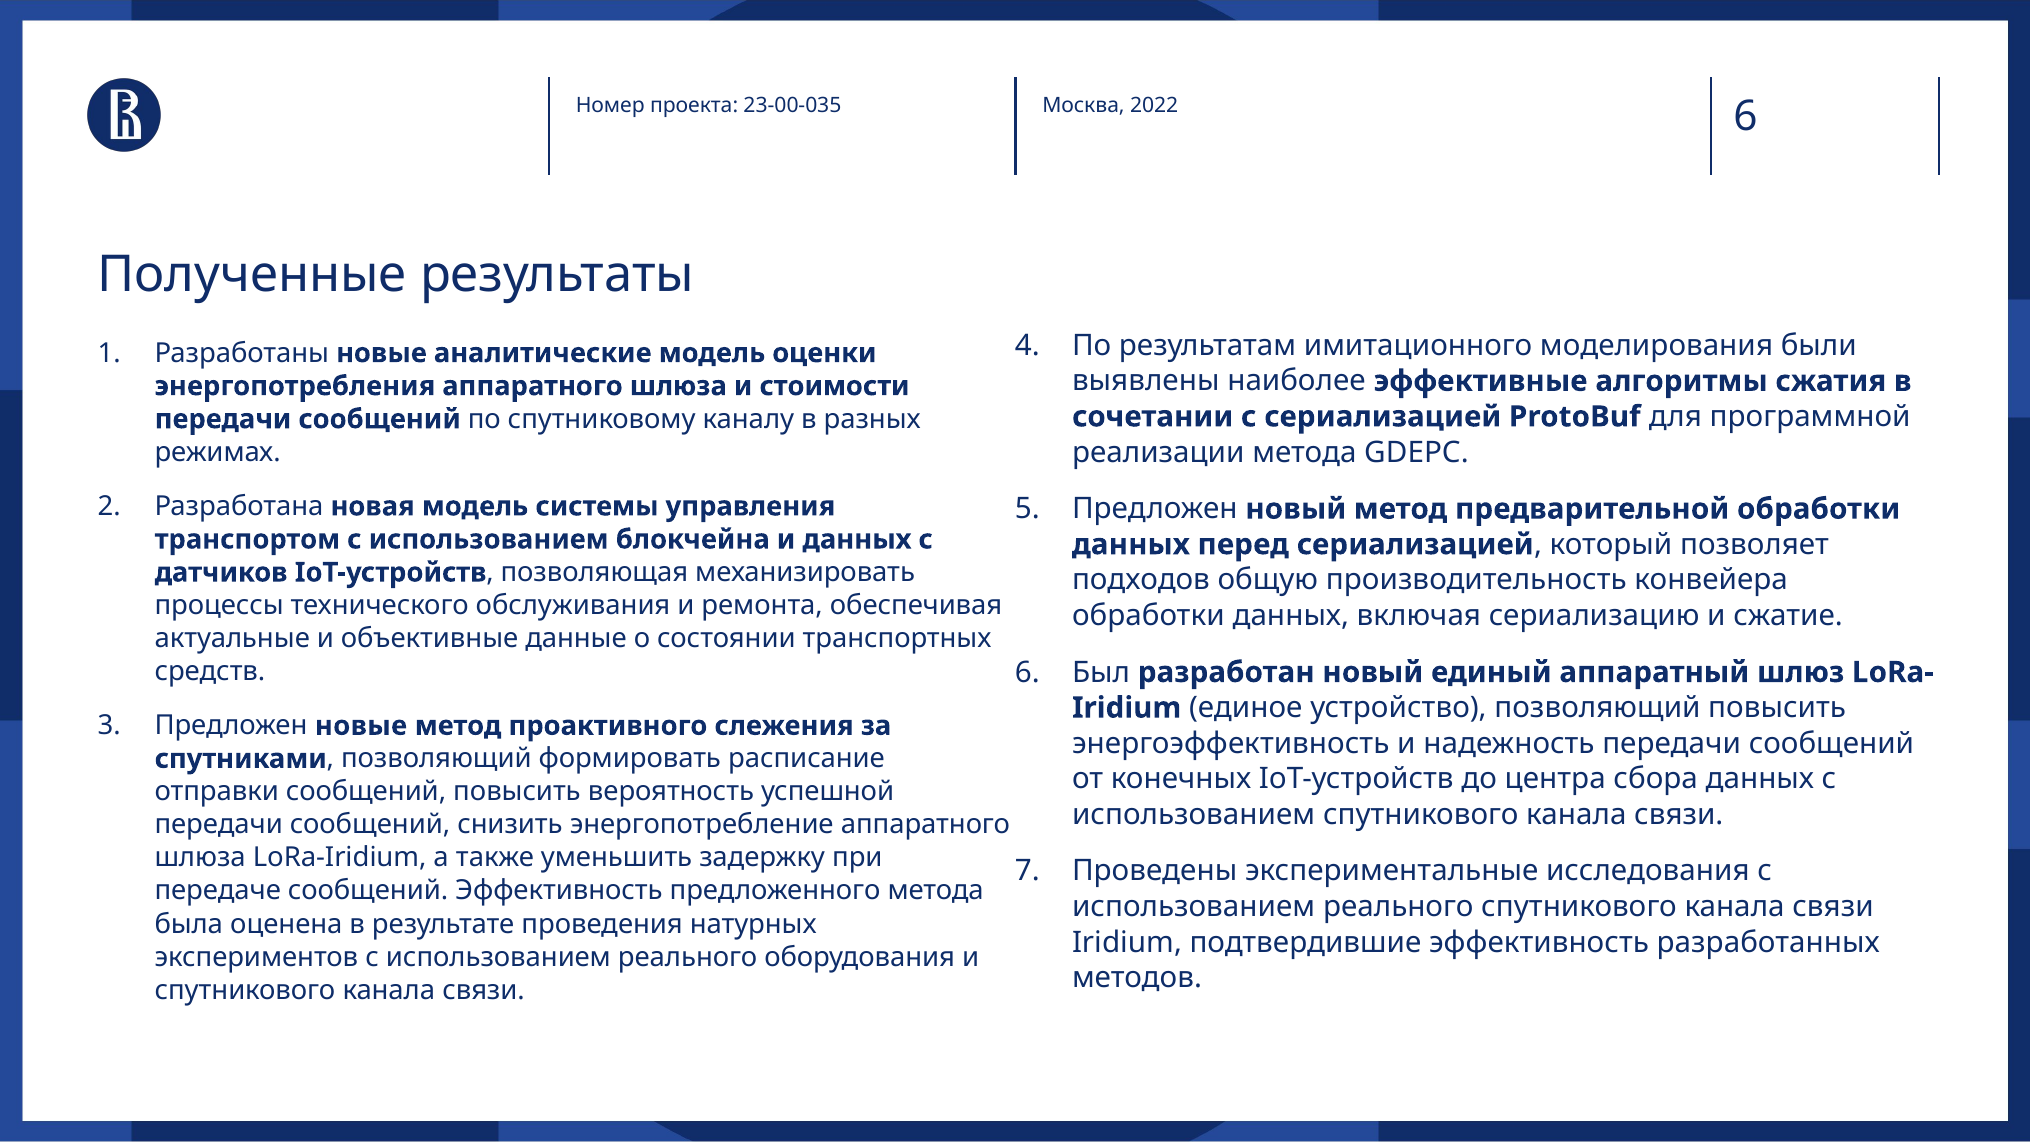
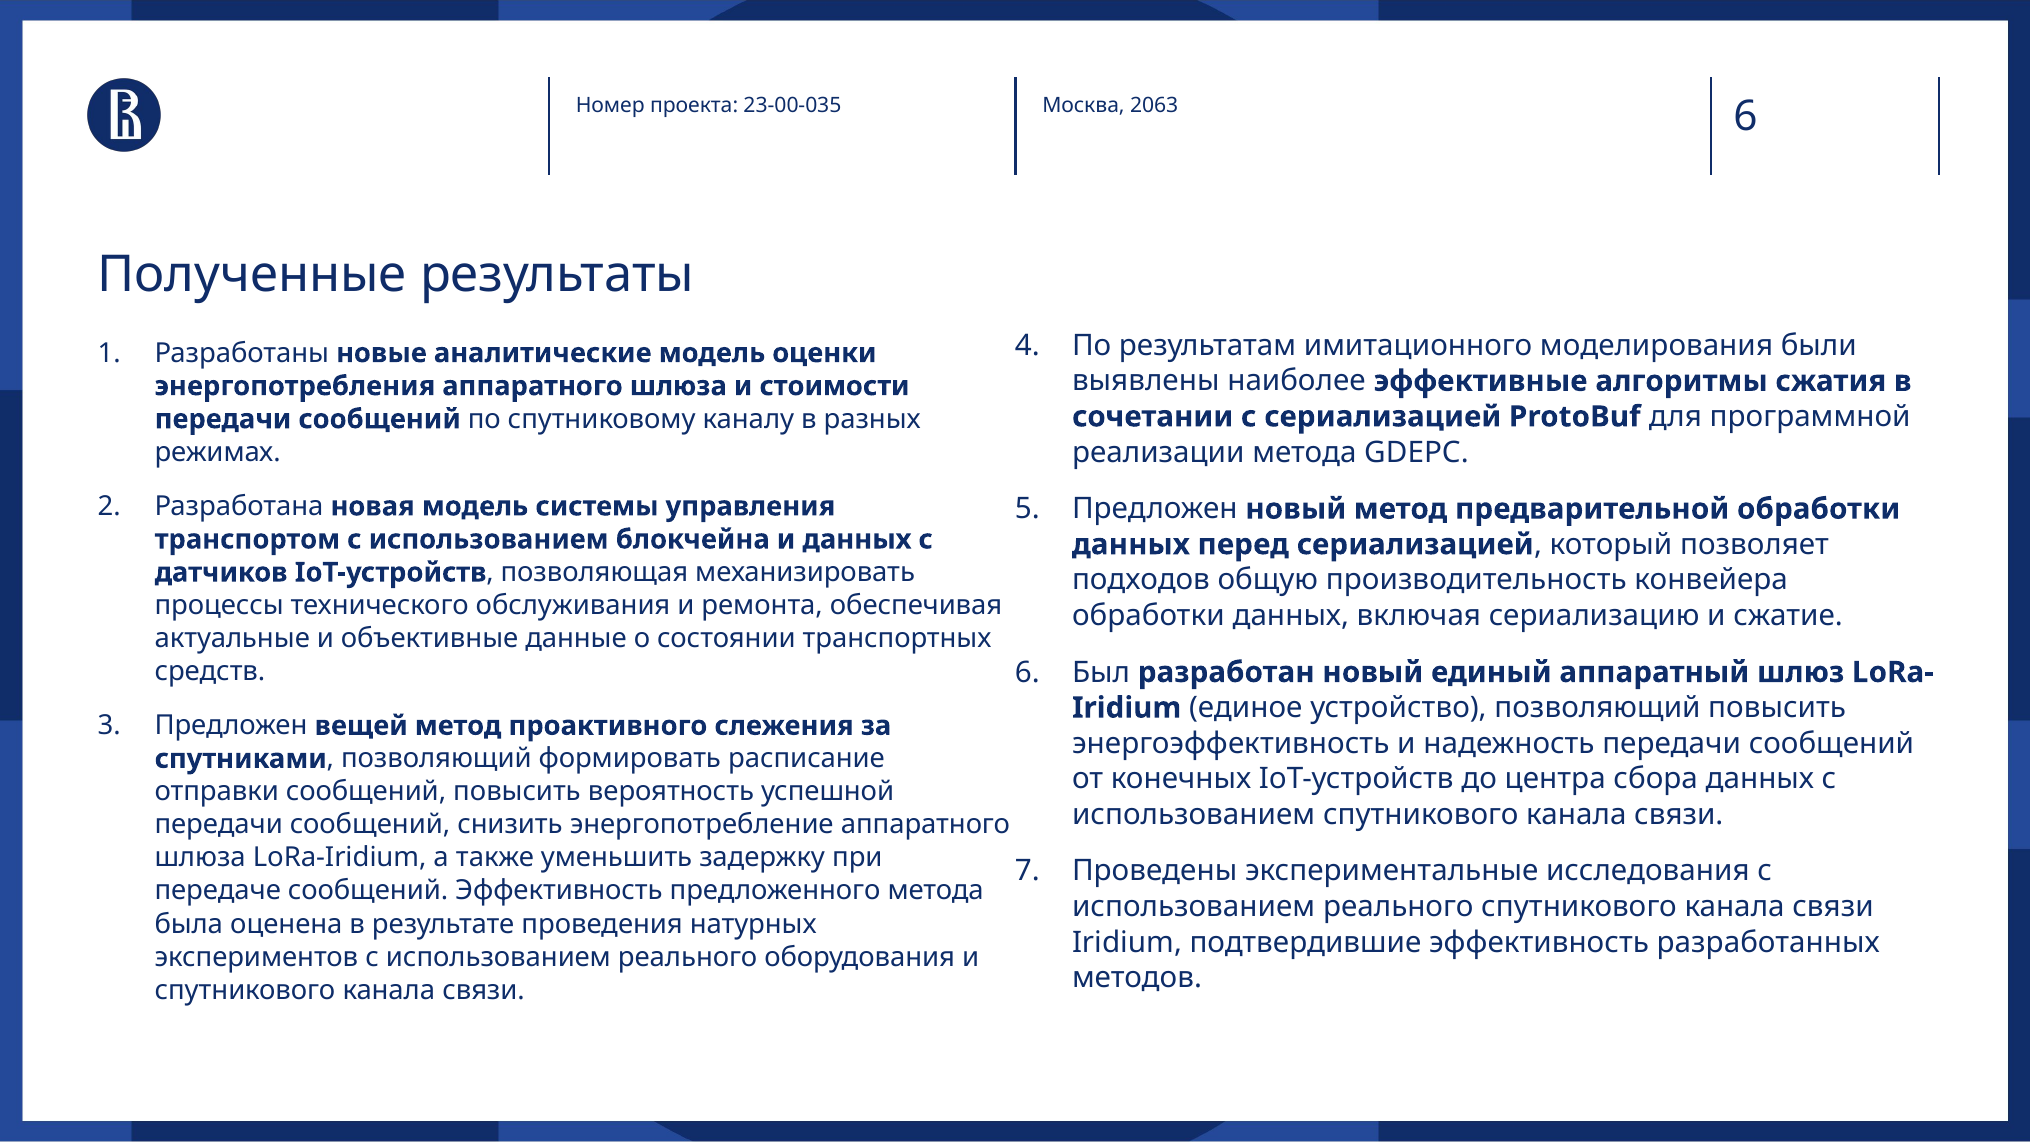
2022: 2022 -> 2063
Предложен новые: новые -> вещей
